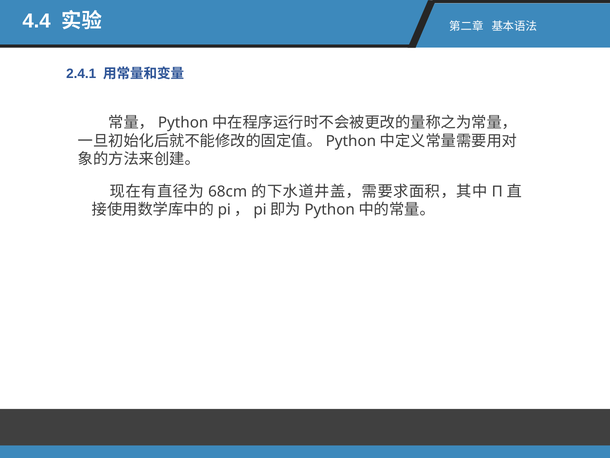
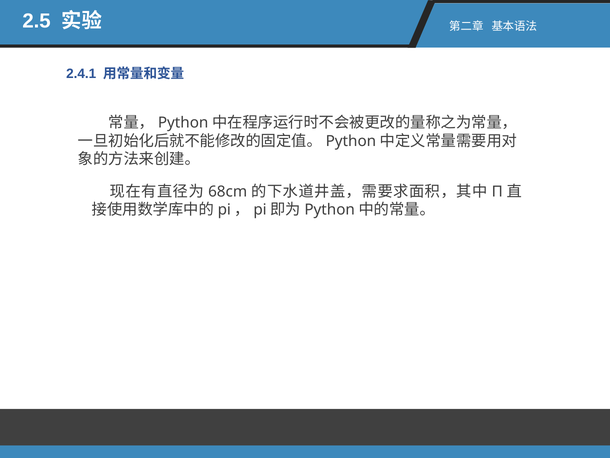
4.4: 4.4 -> 2.5
